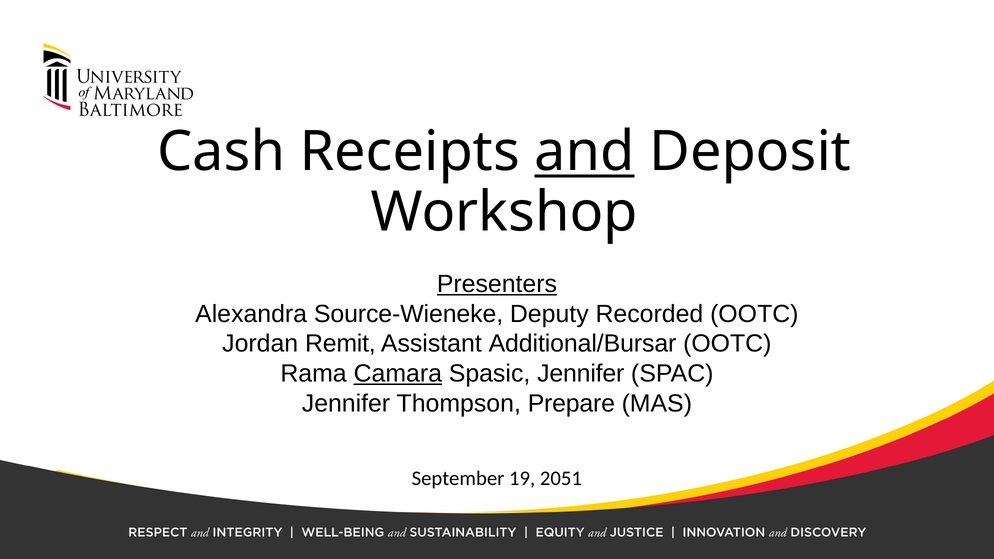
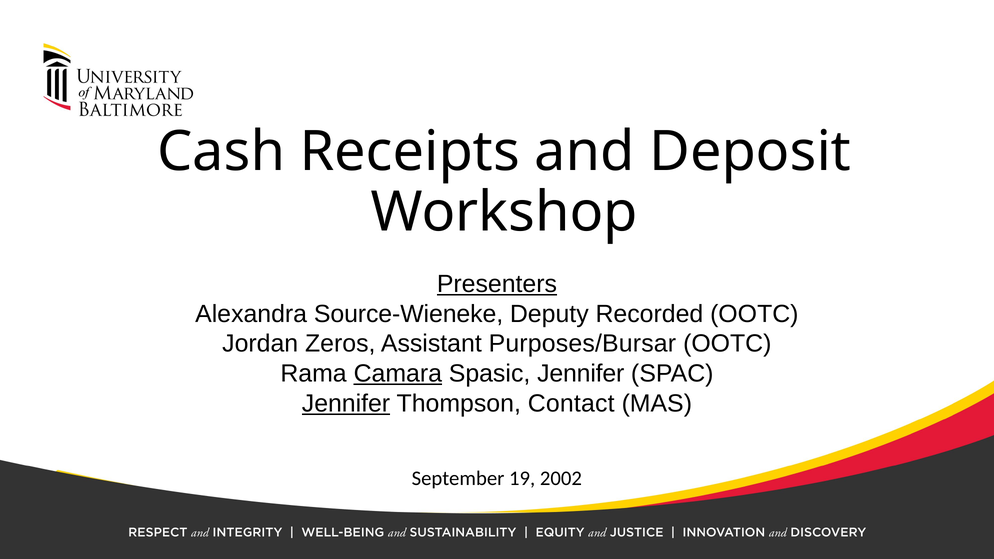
and underline: present -> none
Remit: Remit -> Zeros
Additional/Bursar: Additional/Bursar -> Purposes/Bursar
Jennifer at (346, 403) underline: none -> present
Prepare: Prepare -> Contact
2051: 2051 -> 2002
